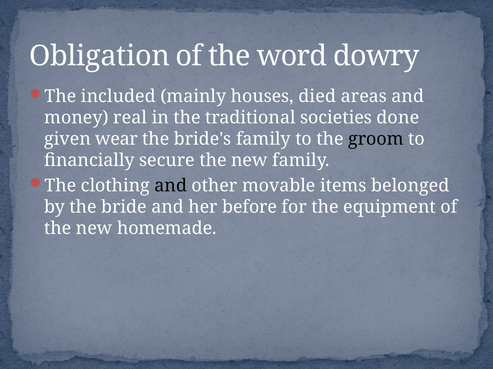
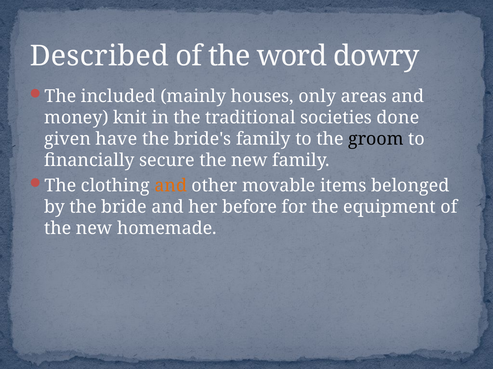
Obligation: Obligation -> Described
died: died -> only
real: real -> knit
wear: wear -> have
and at (171, 186) colour: black -> orange
